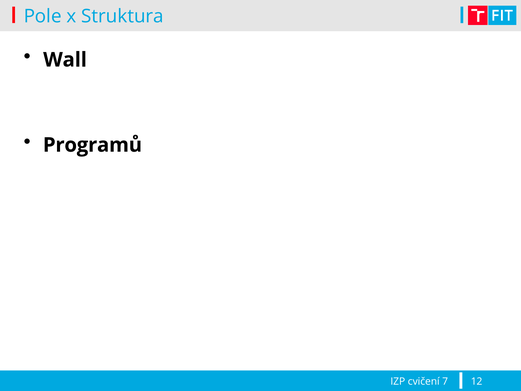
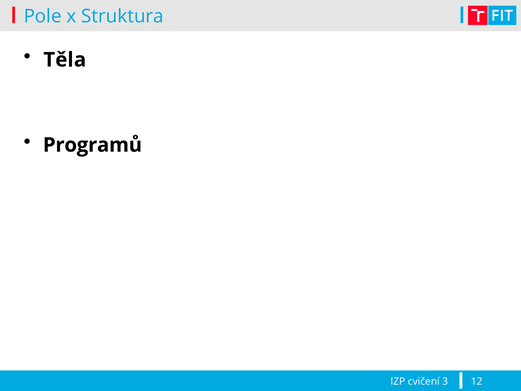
Wall: Wall -> Těla
7: 7 -> 3
